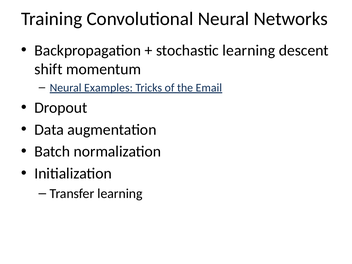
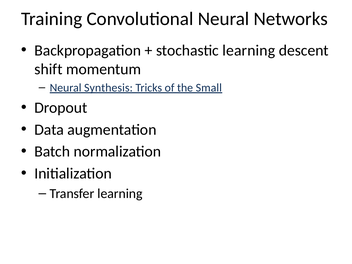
Examples: Examples -> Synthesis
Email: Email -> Small
